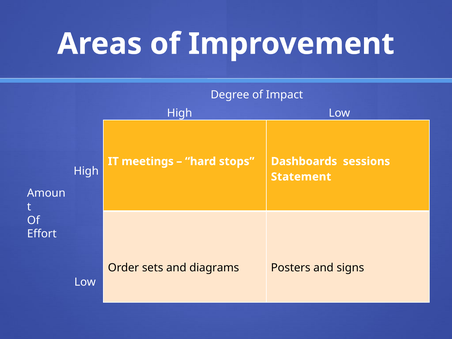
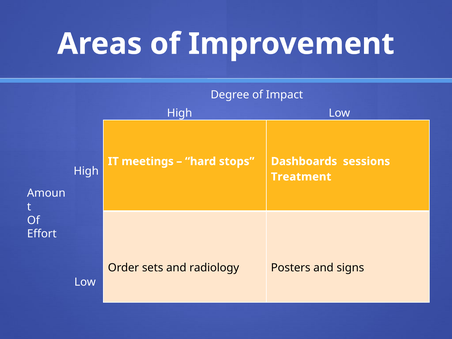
Statement: Statement -> Treatment
diagrams: diagrams -> radiology
